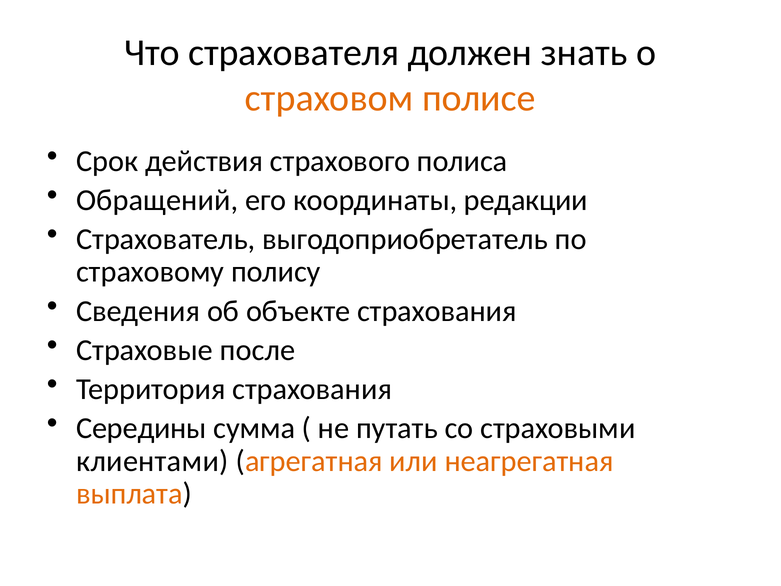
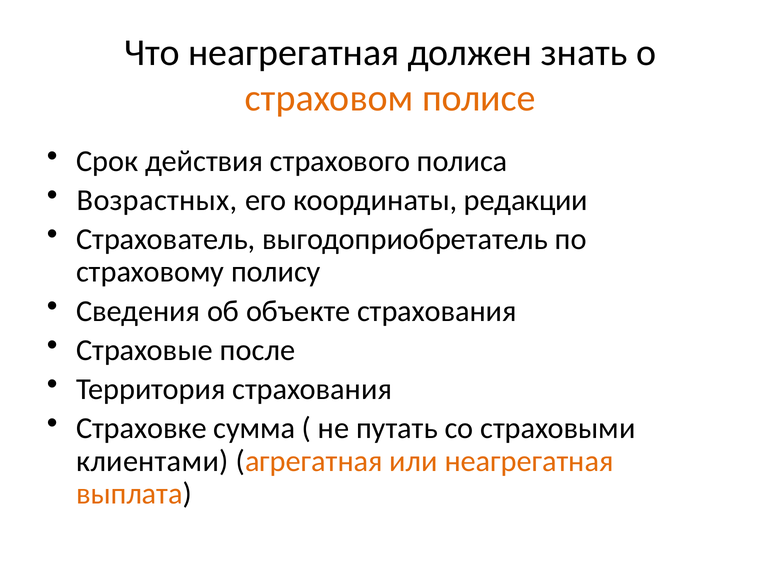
Что страхователя: страхователя -> неагрегатная
Обращений: Обращений -> Возрастных
Середины: Середины -> Страховке
